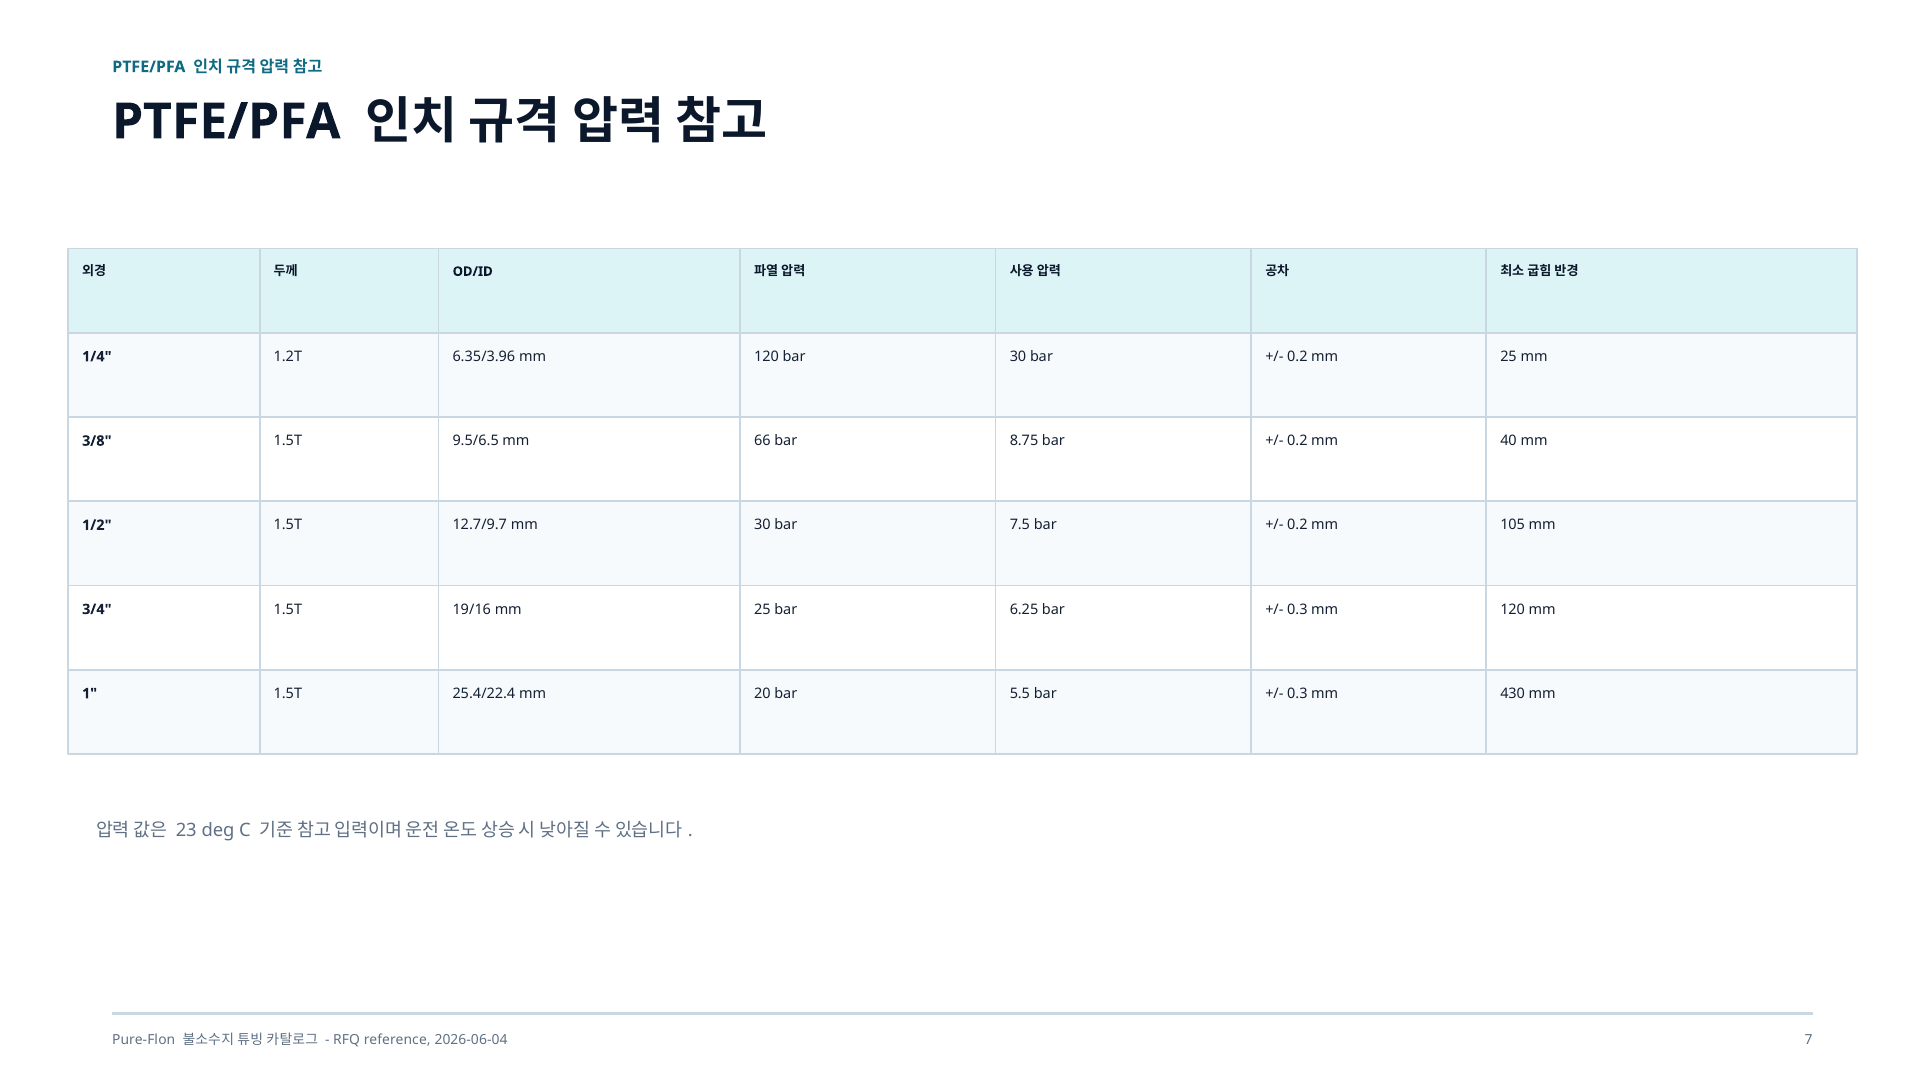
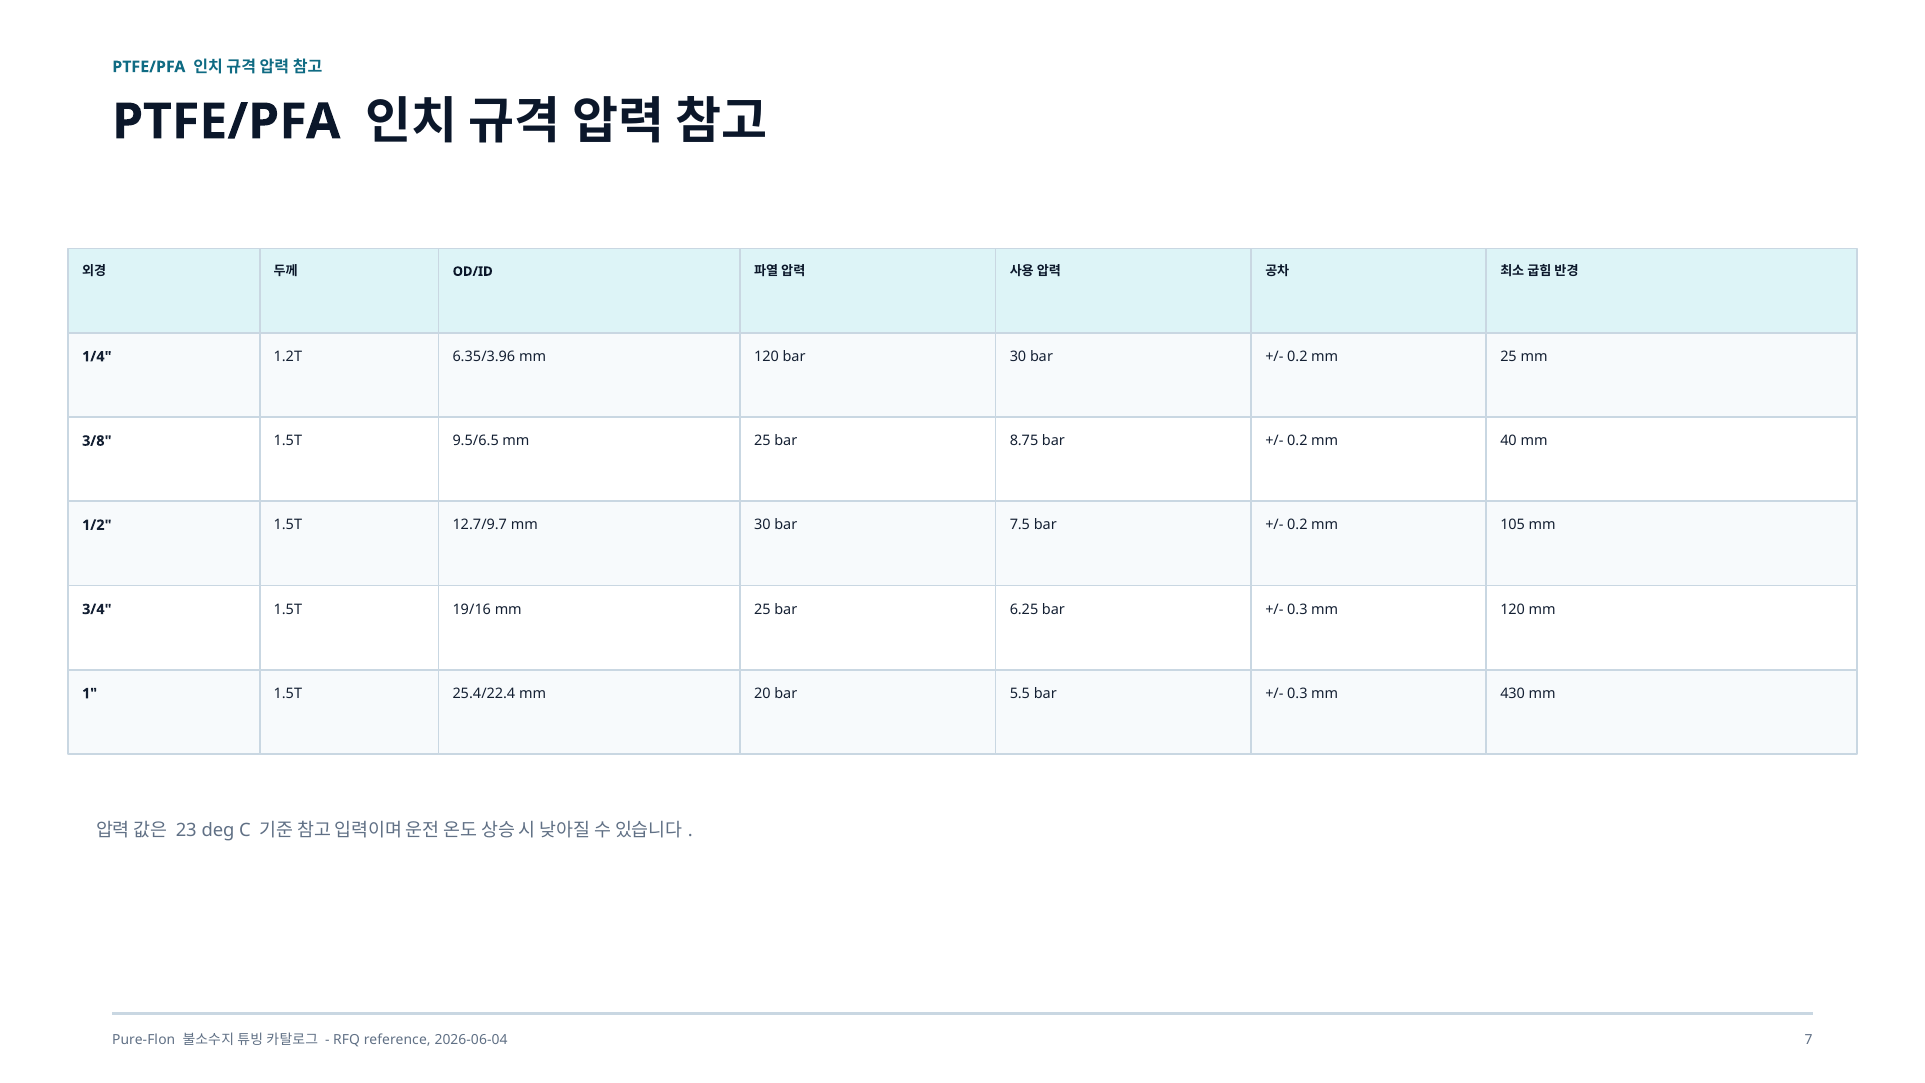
9.5/6.5 mm 66: 66 -> 25
